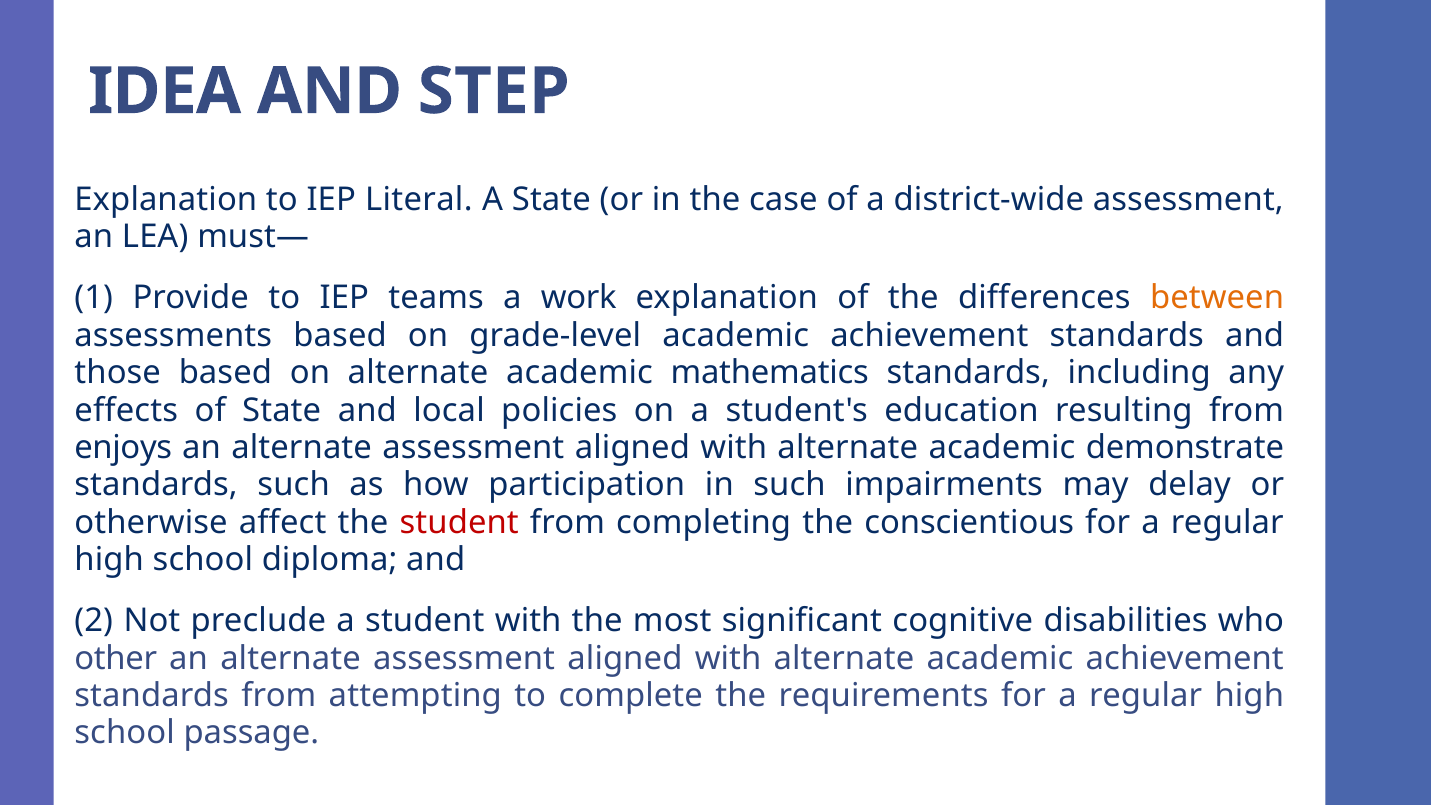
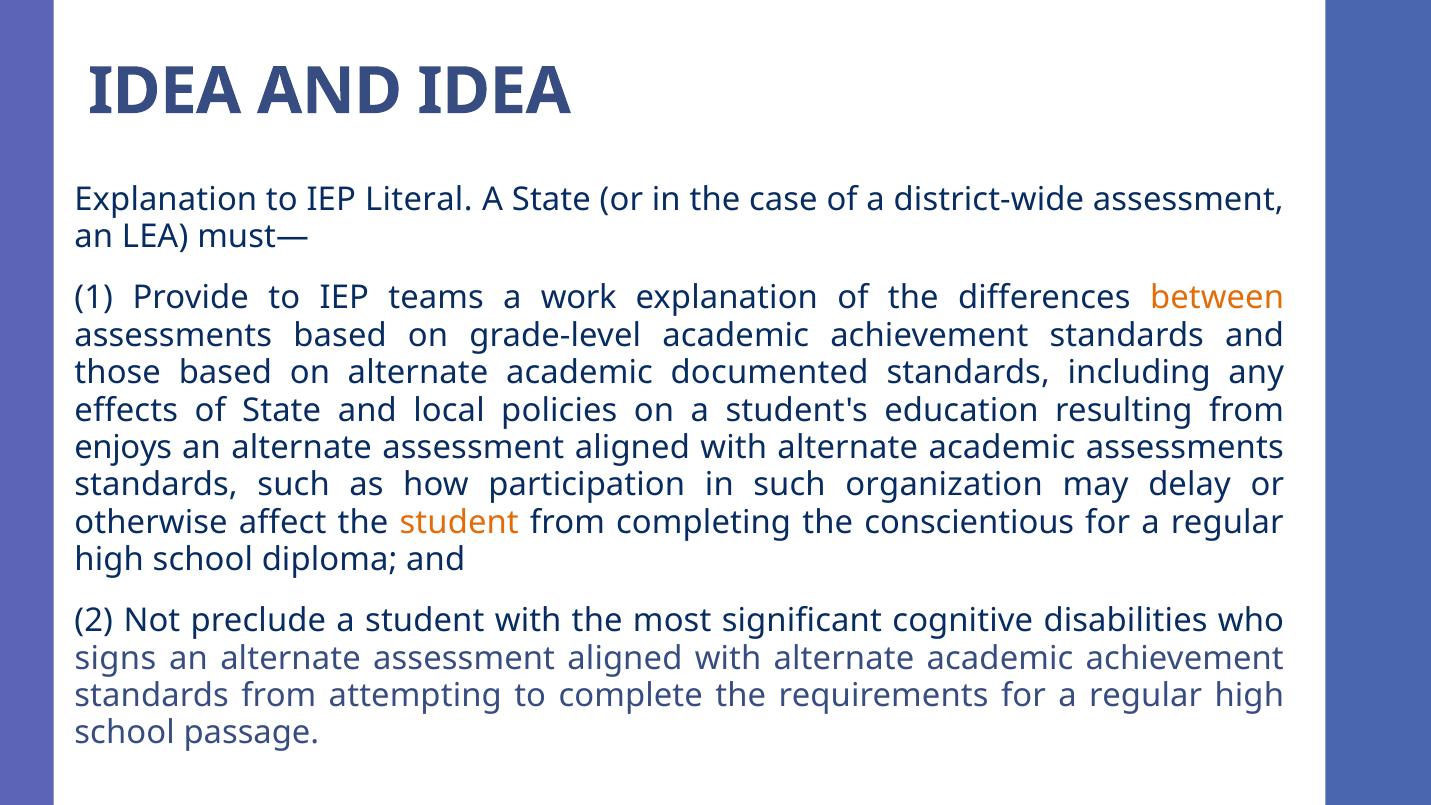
AND STEP: STEP -> IDEA
mathematics: mathematics -> documented
academic demonstrate: demonstrate -> assessments
impairments: impairments -> organization
student at (459, 522) colour: red -> orange
other: other -> signs
